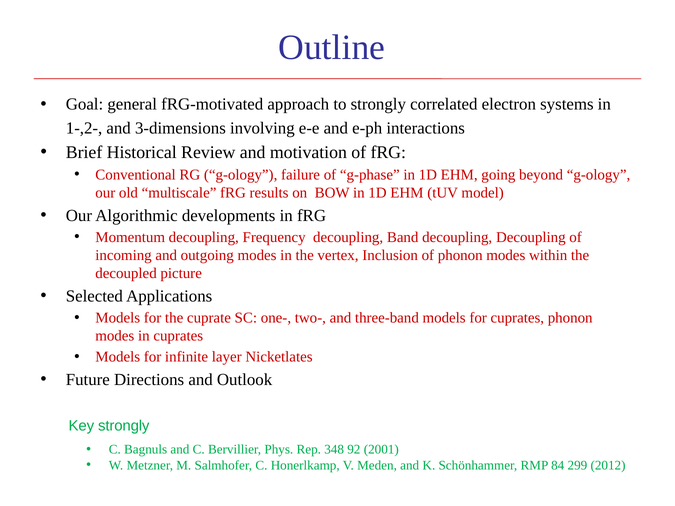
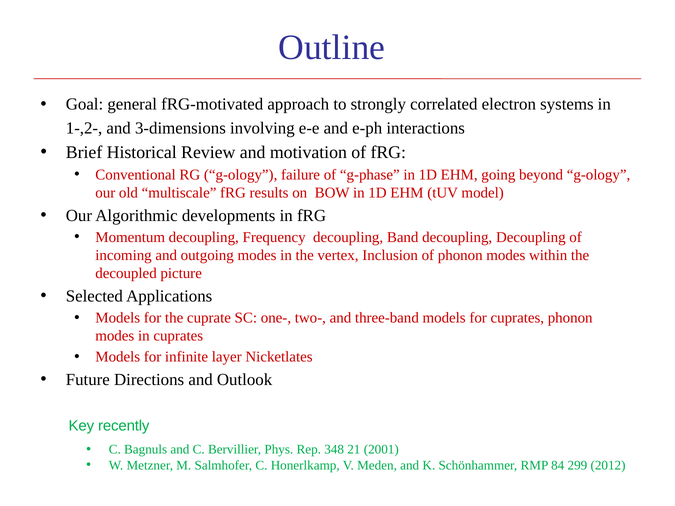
Key strongly: strongly -> recently
92: 92 -> 21
